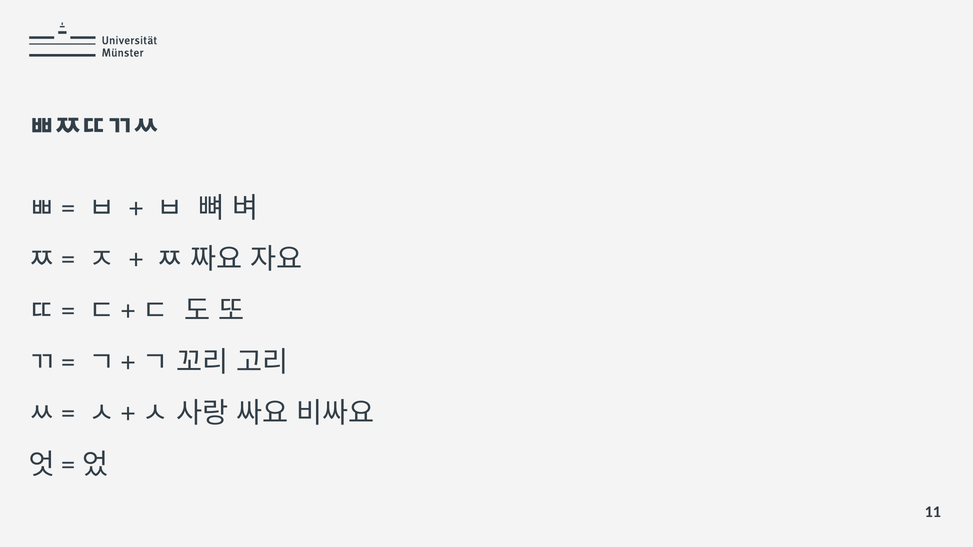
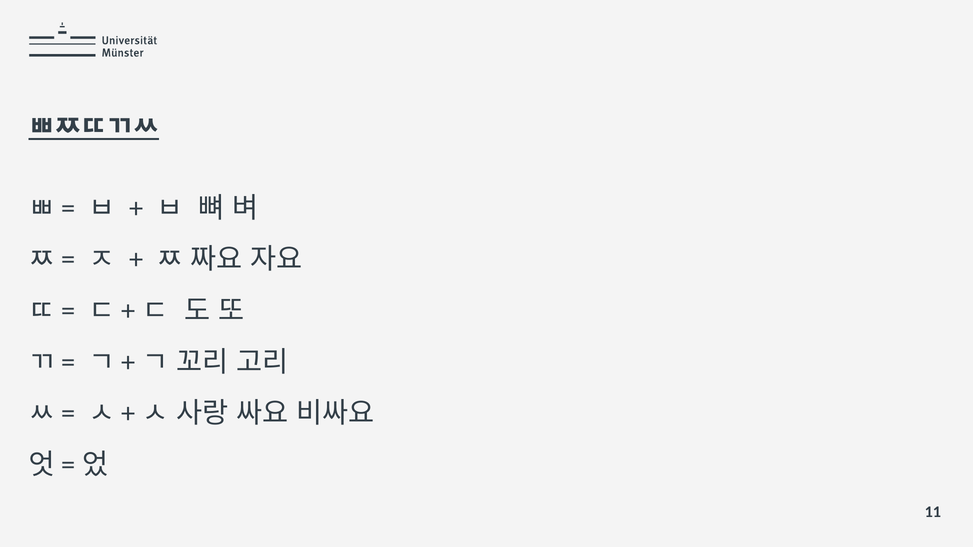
ㅃㅉㄸㄲㅆ underline: none -> present
